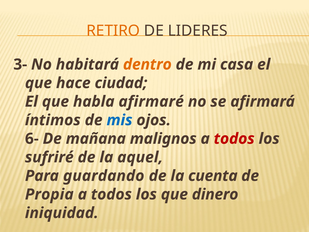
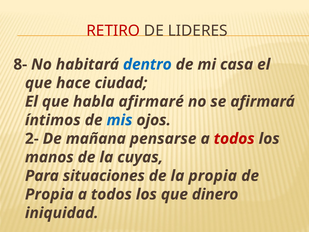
RETIRO colour: orange -> red
3-: 3- -> 8-
dentro colour: orange -> blue
6-: 6- -> 2-
malignos: malignos -> pensarse
sufriré: sufriré -> manos
aquel: aquel -> cuyas
guardando: guardando -> situaciones
la cuenta: cuenta -> propia
